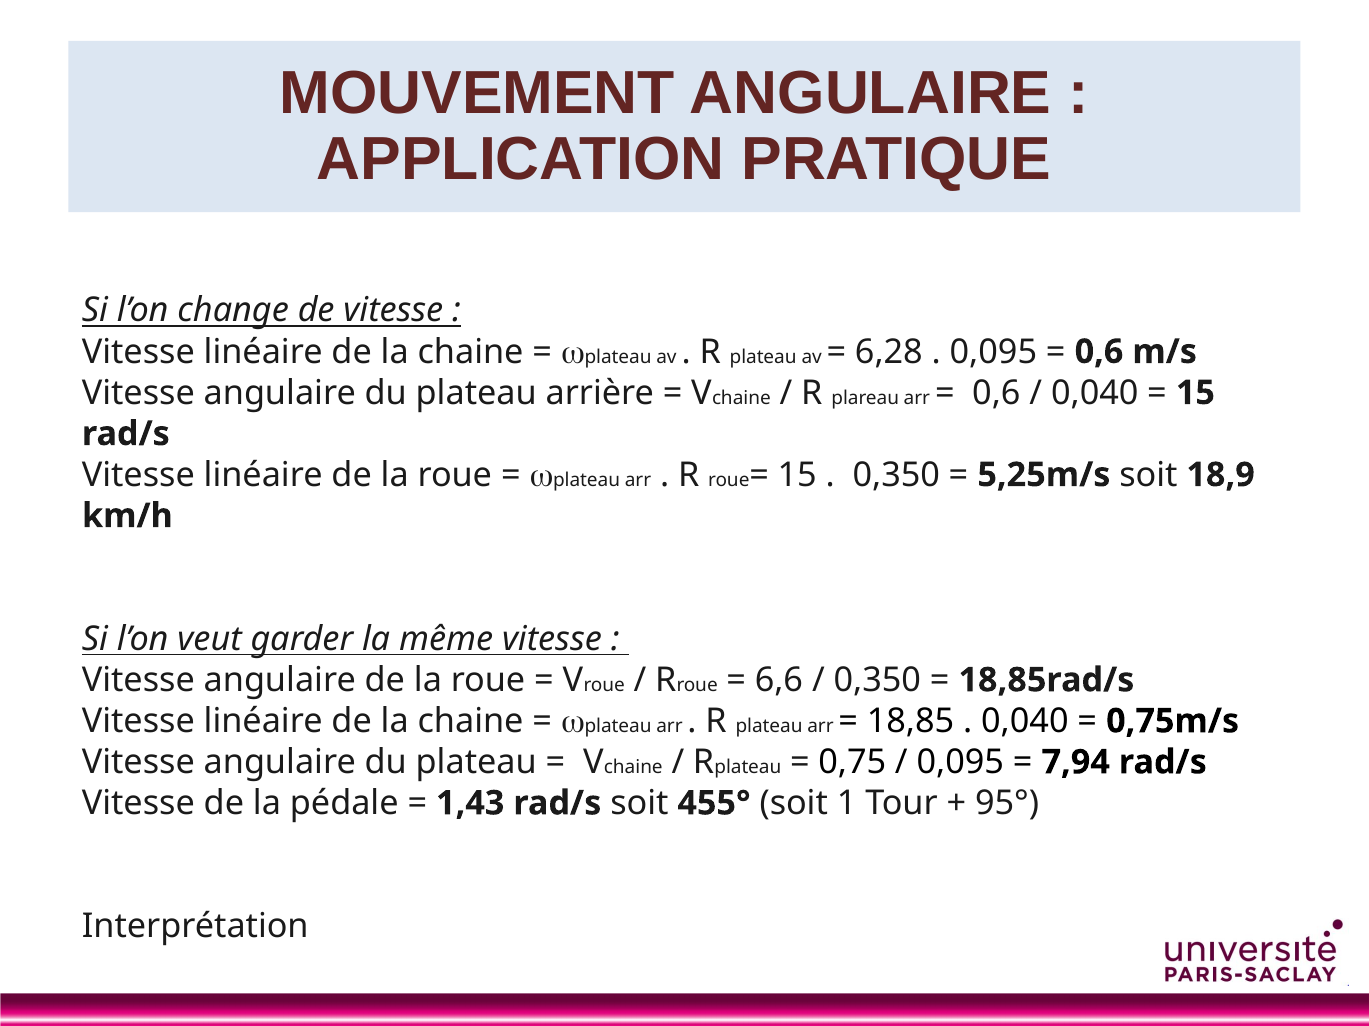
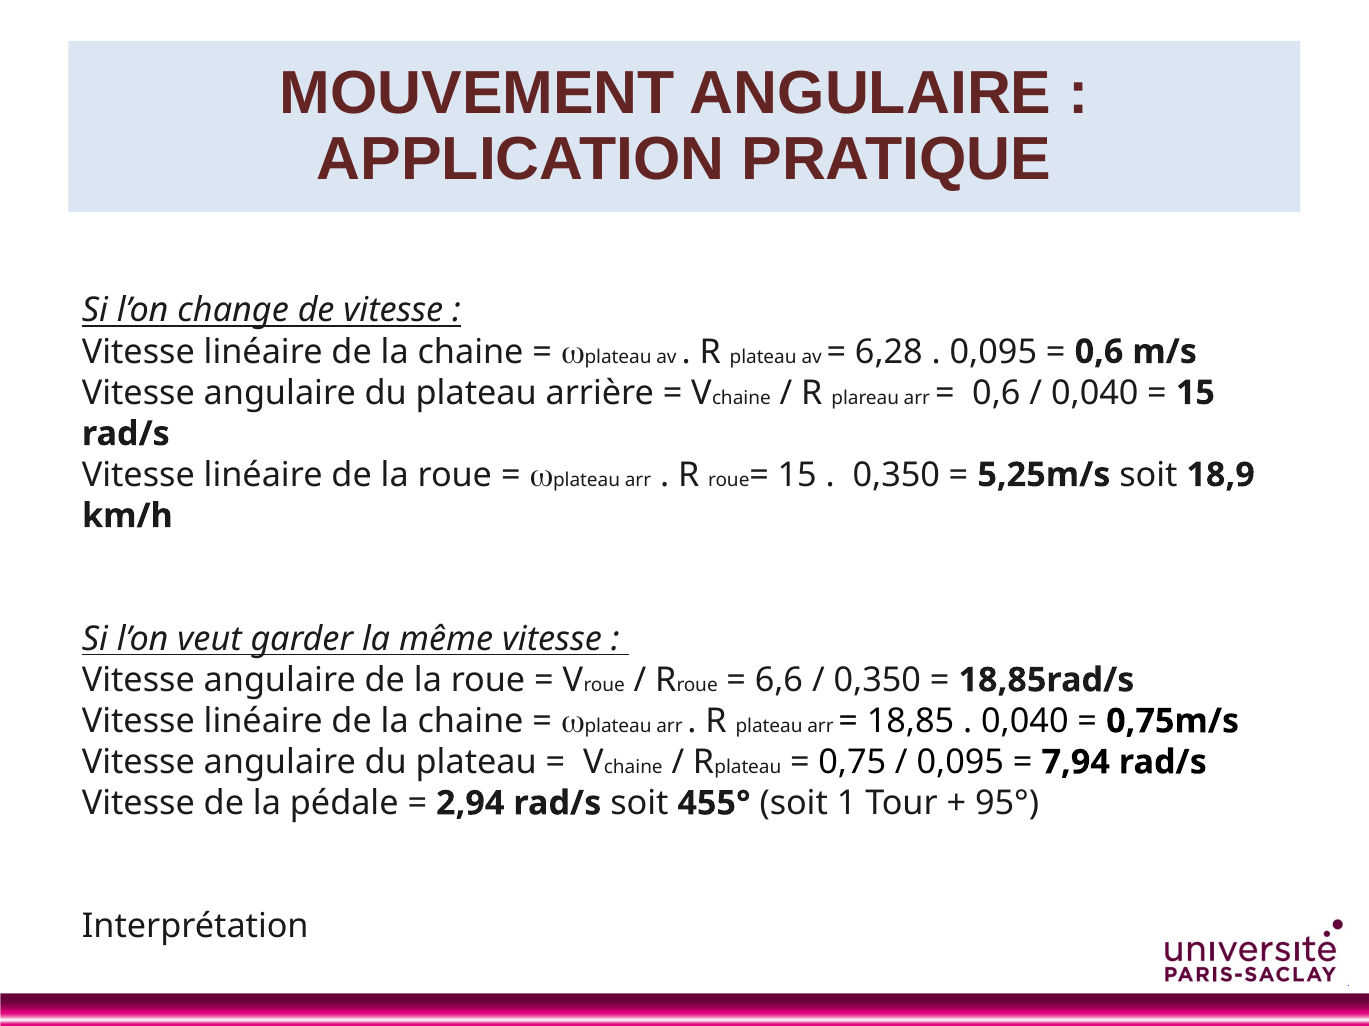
1,43: 1,43 -> 2,94
